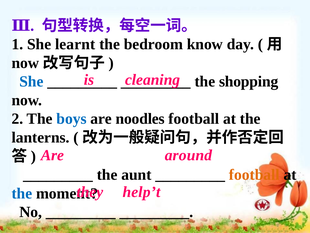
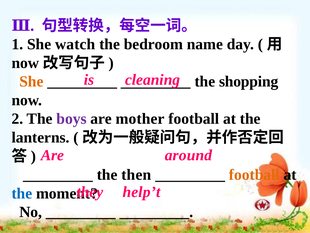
learnt: learnt -> watch
know: know -> name
She at (31, 81) colour: blue -> orange
boys colour: blue -> purple
noodles: noodles -> mother
aunt: aunt -> then
